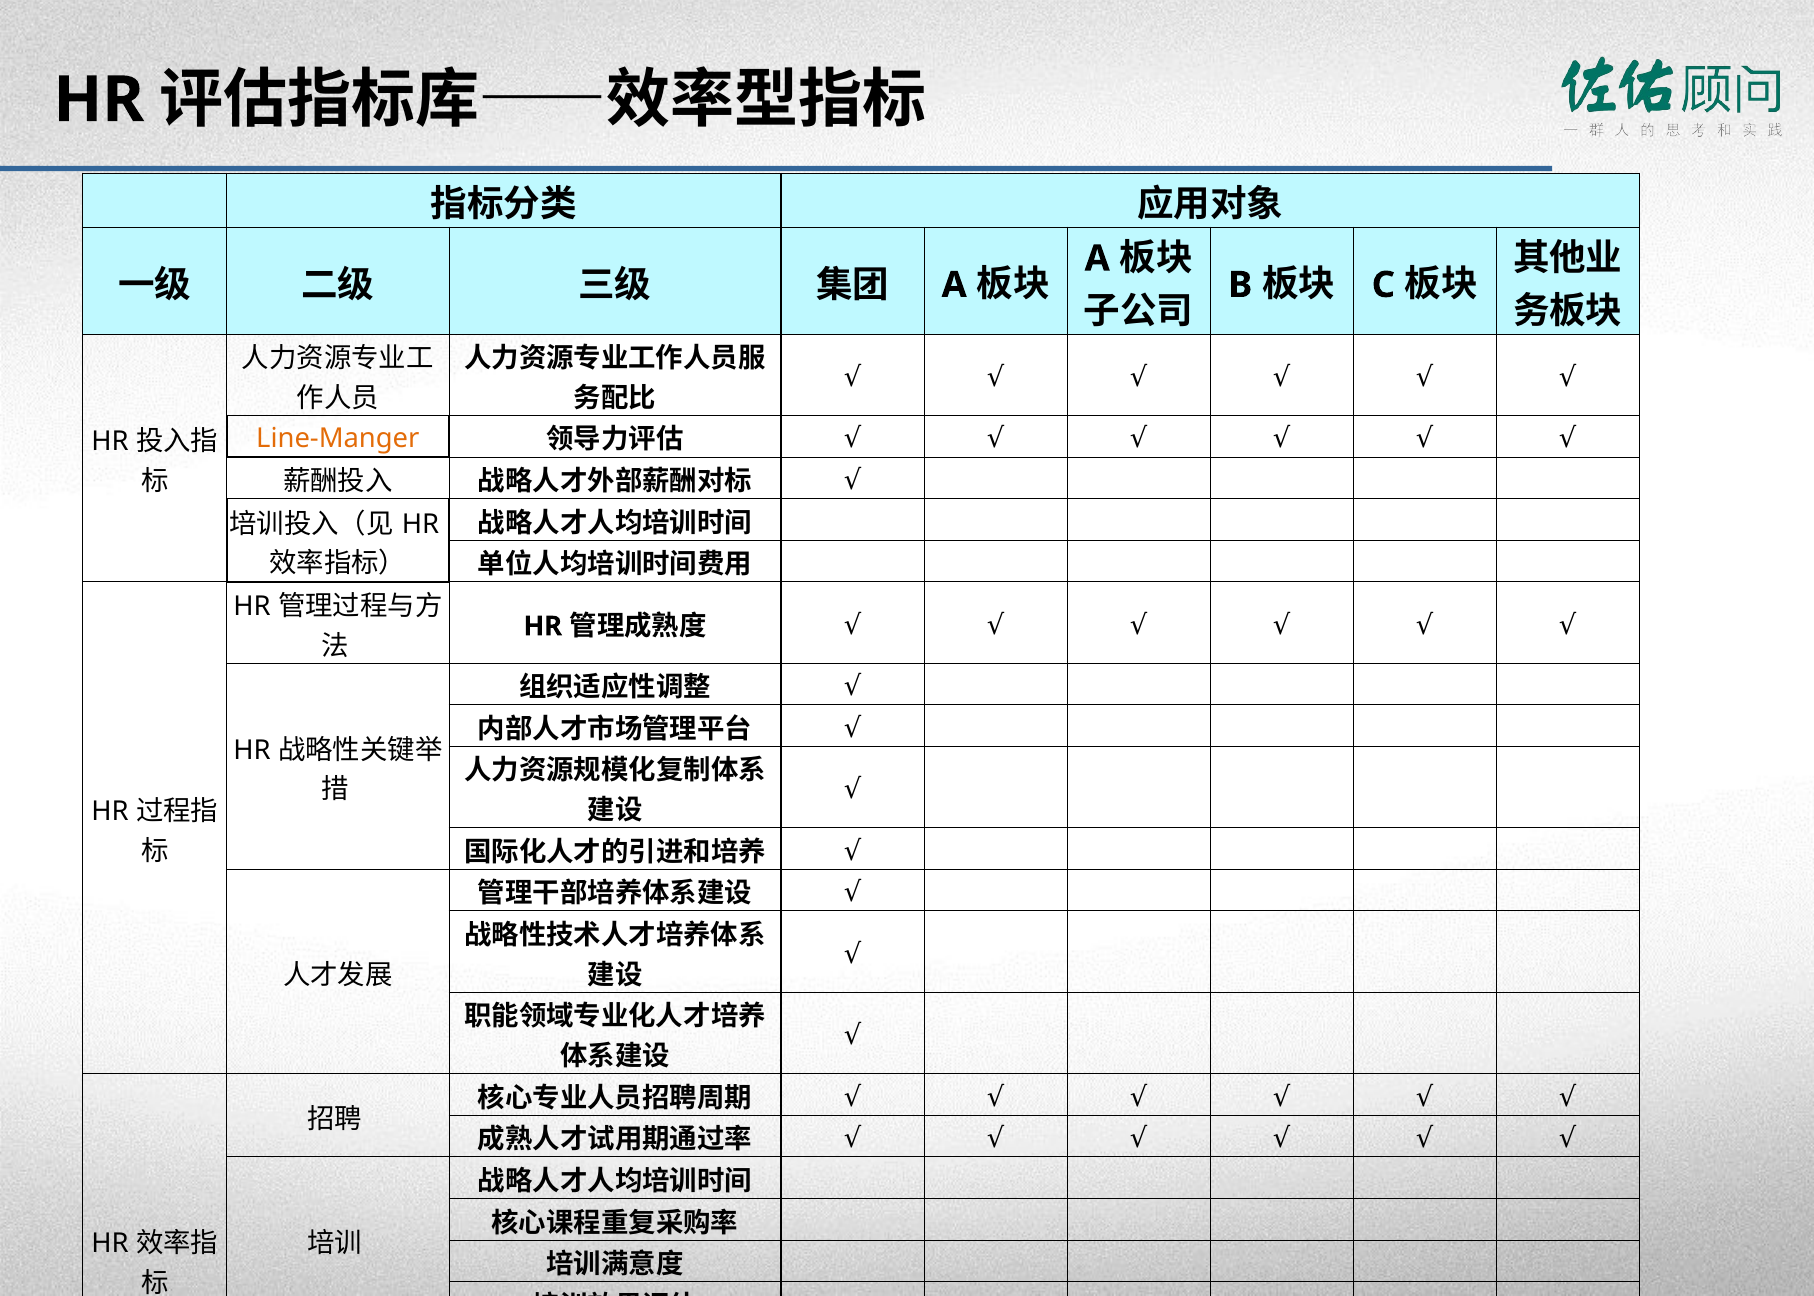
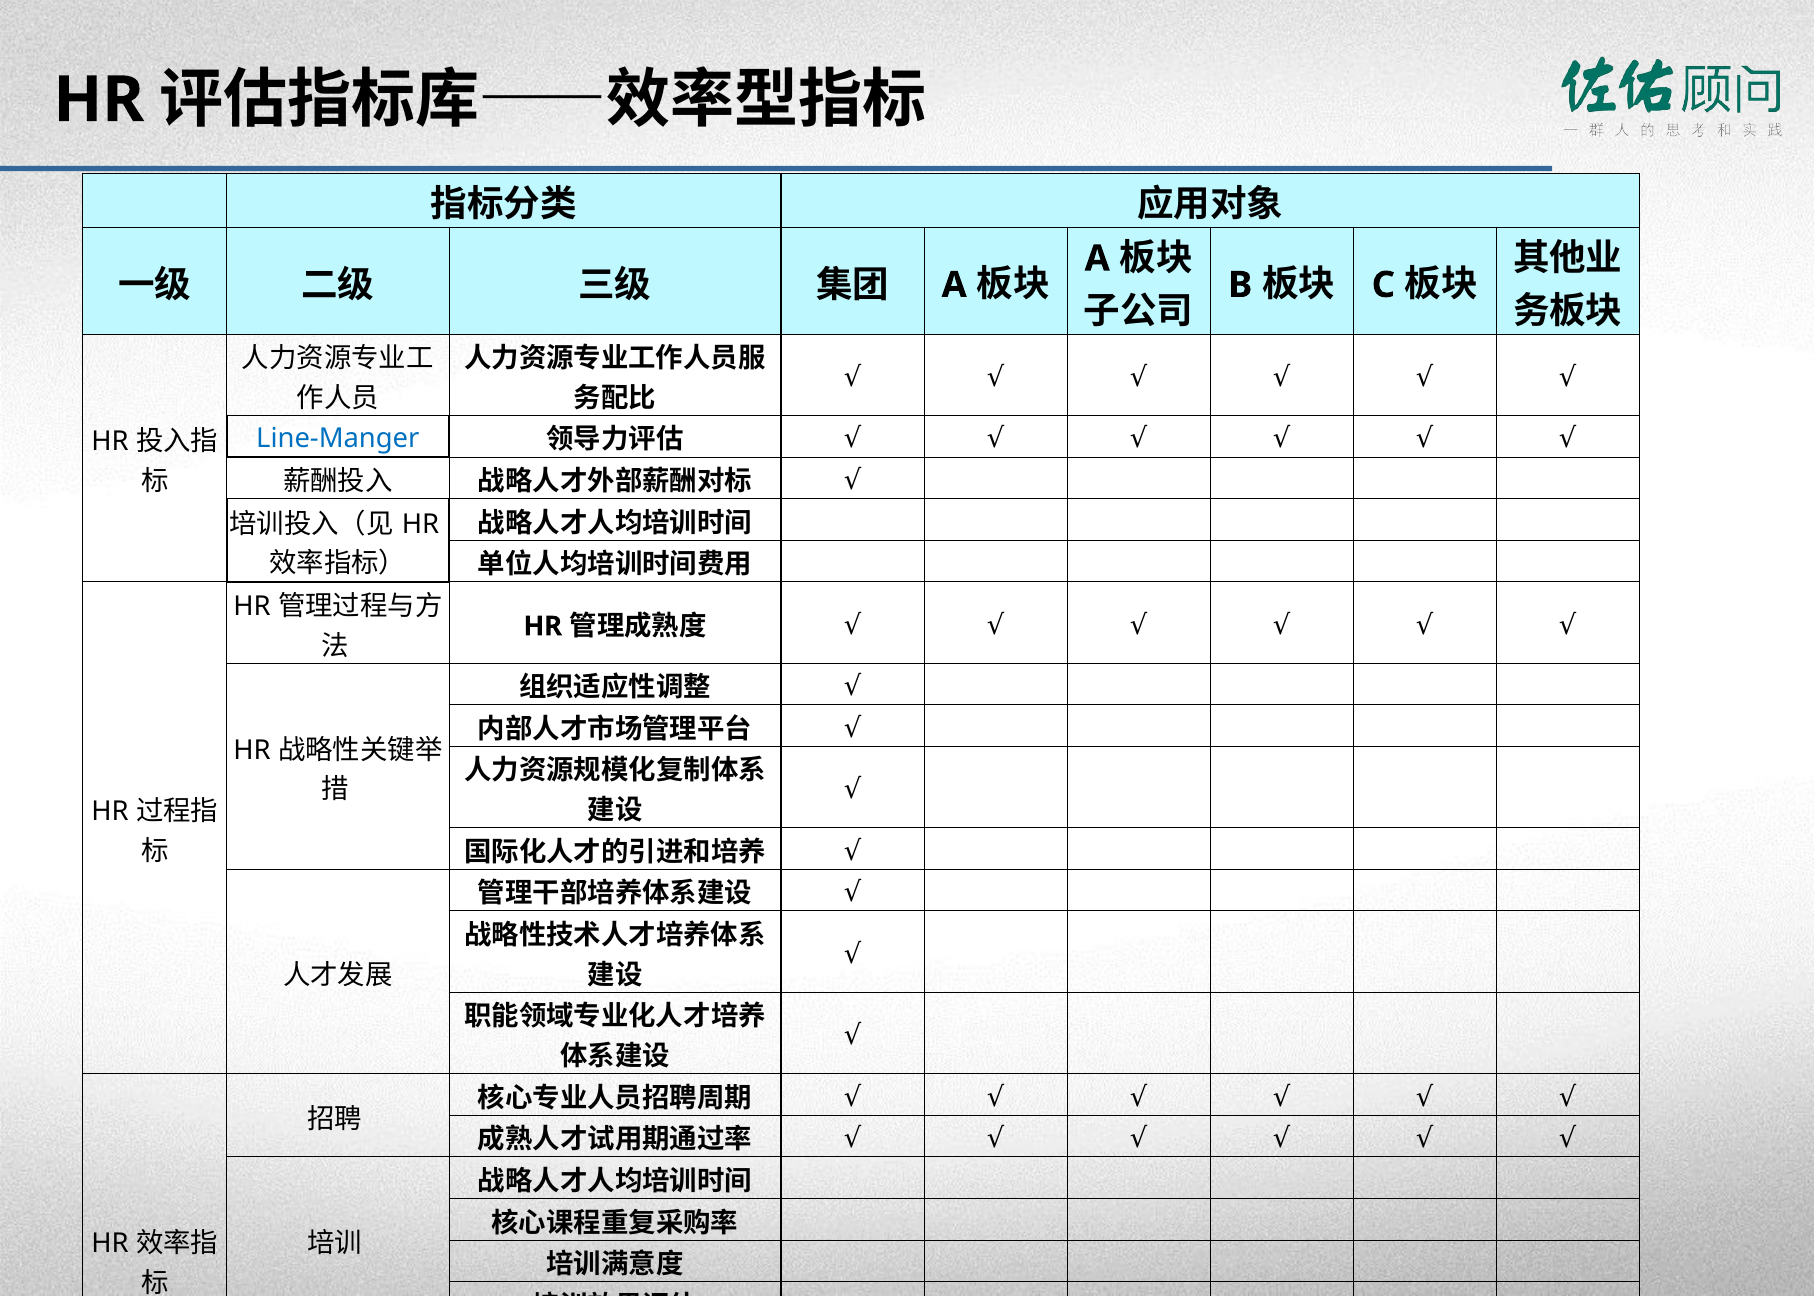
Line-Manger colour: orange -> blue
